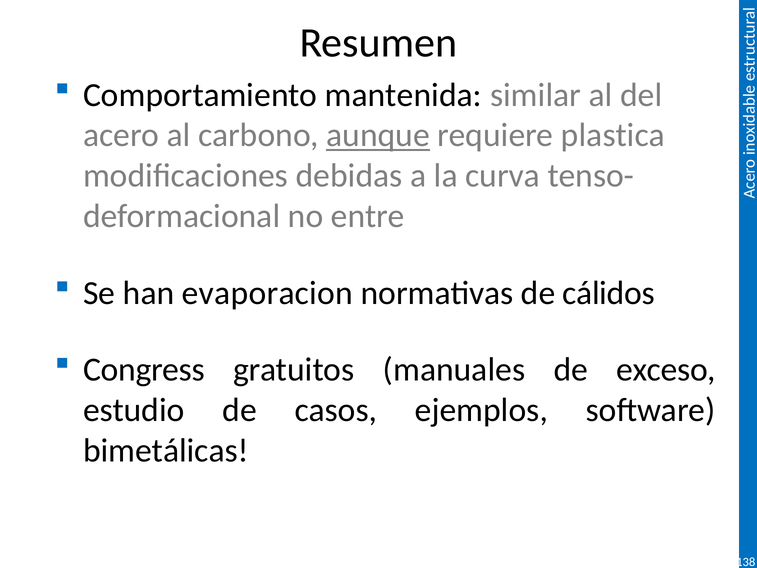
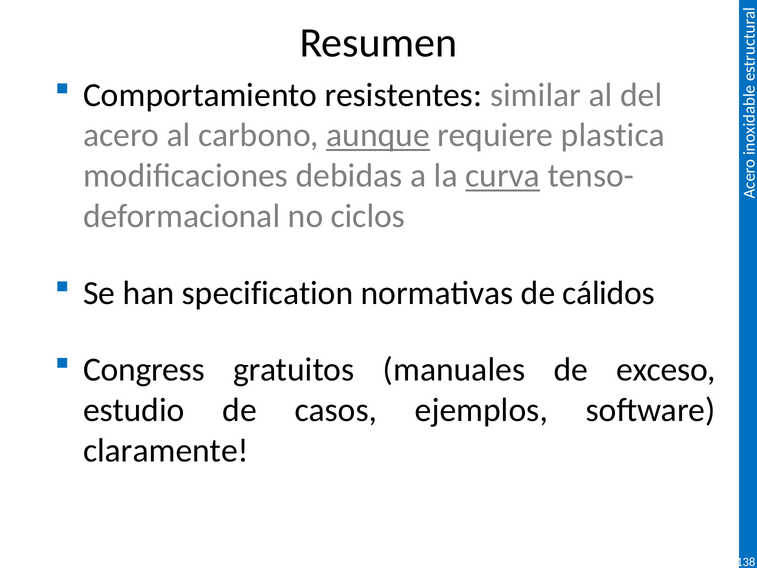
mantenida: mantenida -> resistentes
curva underline: none -> present
entre: entre -> ciclos
evaporacion: evaporacion -> specification
bimetálicas: bimetálicas -> claramente
